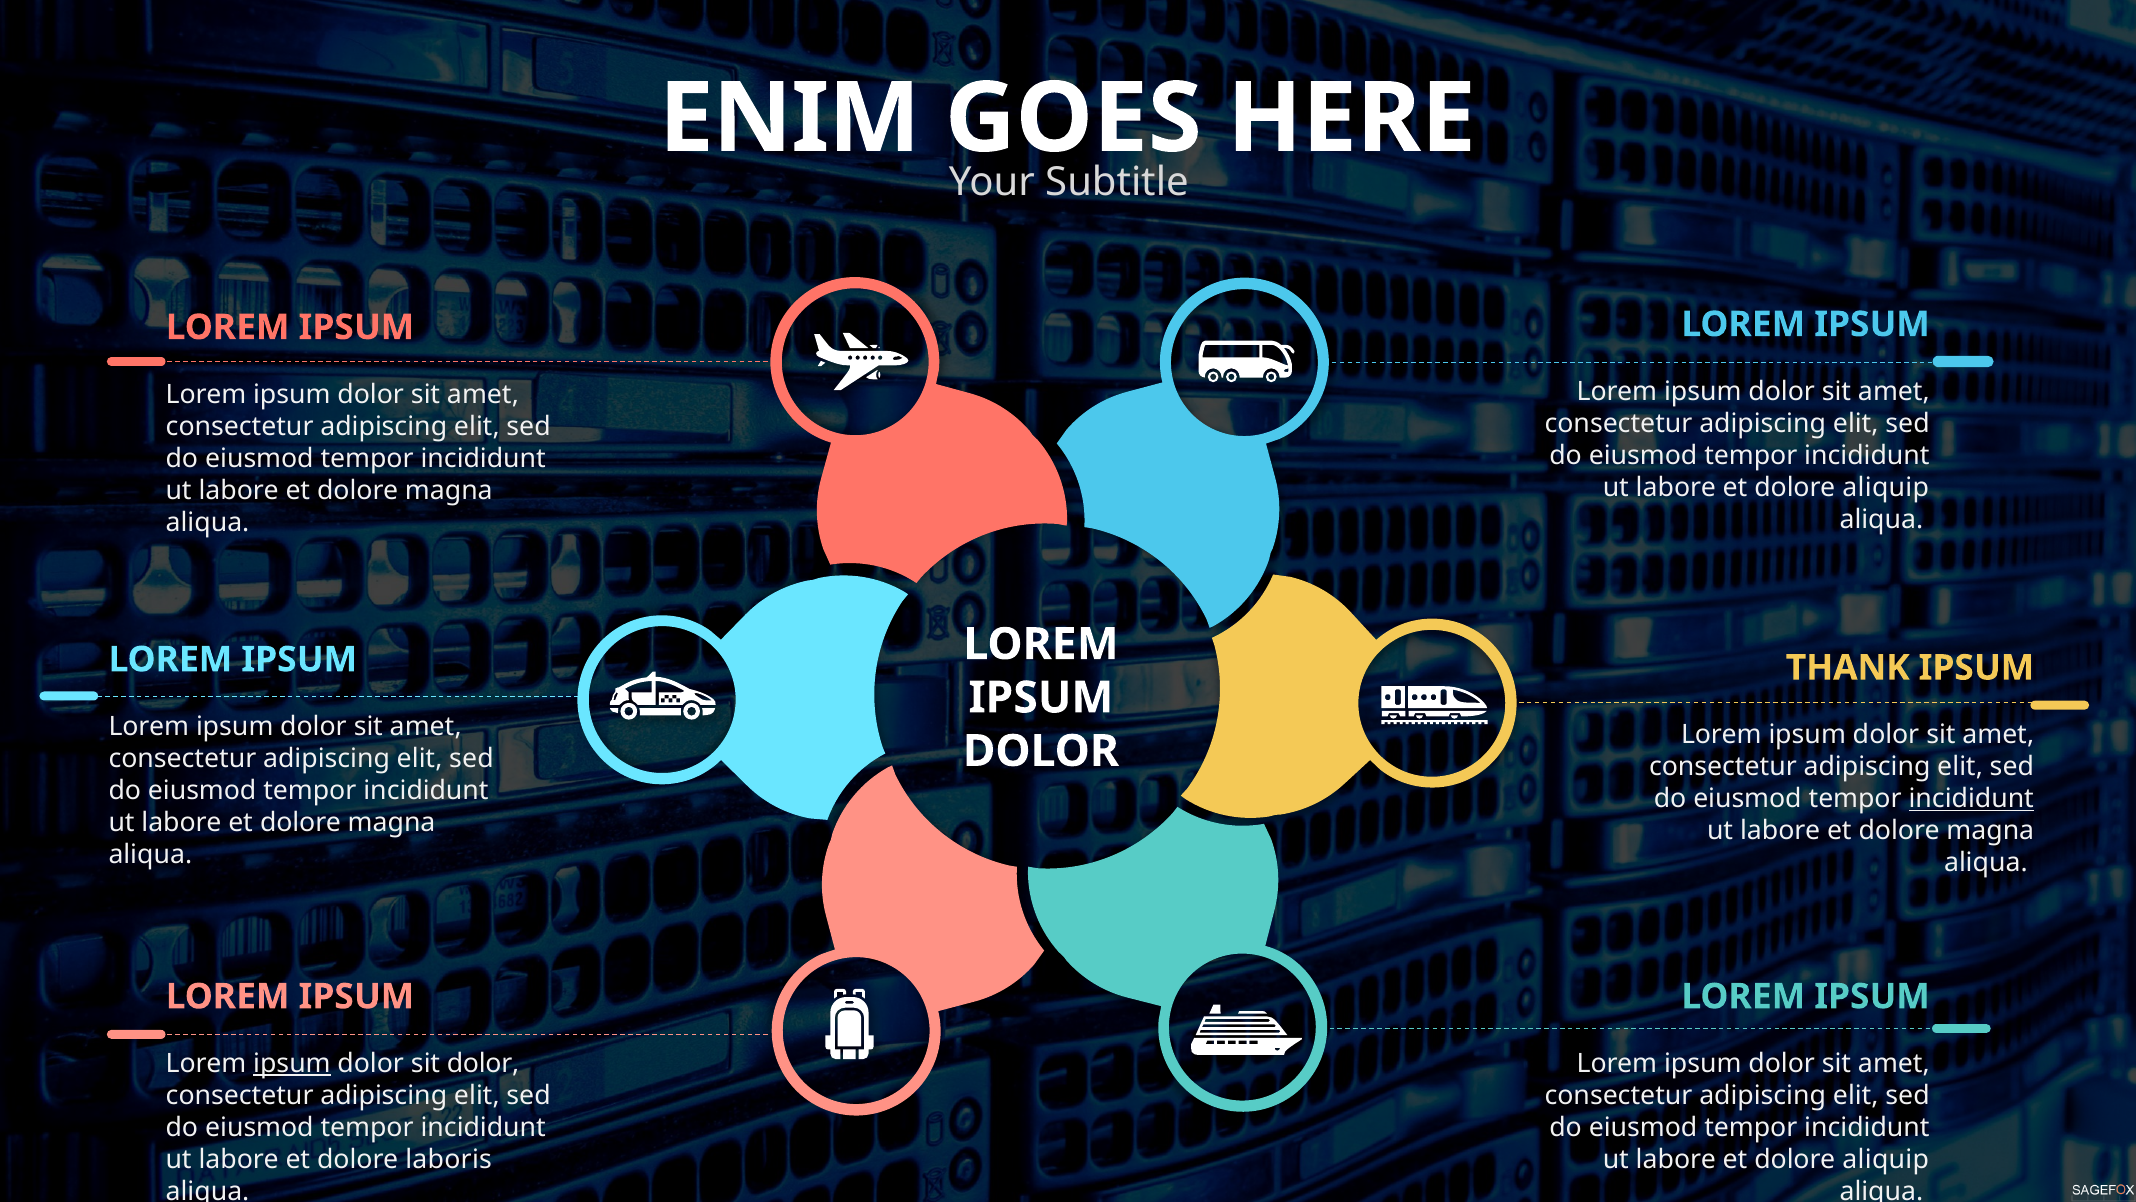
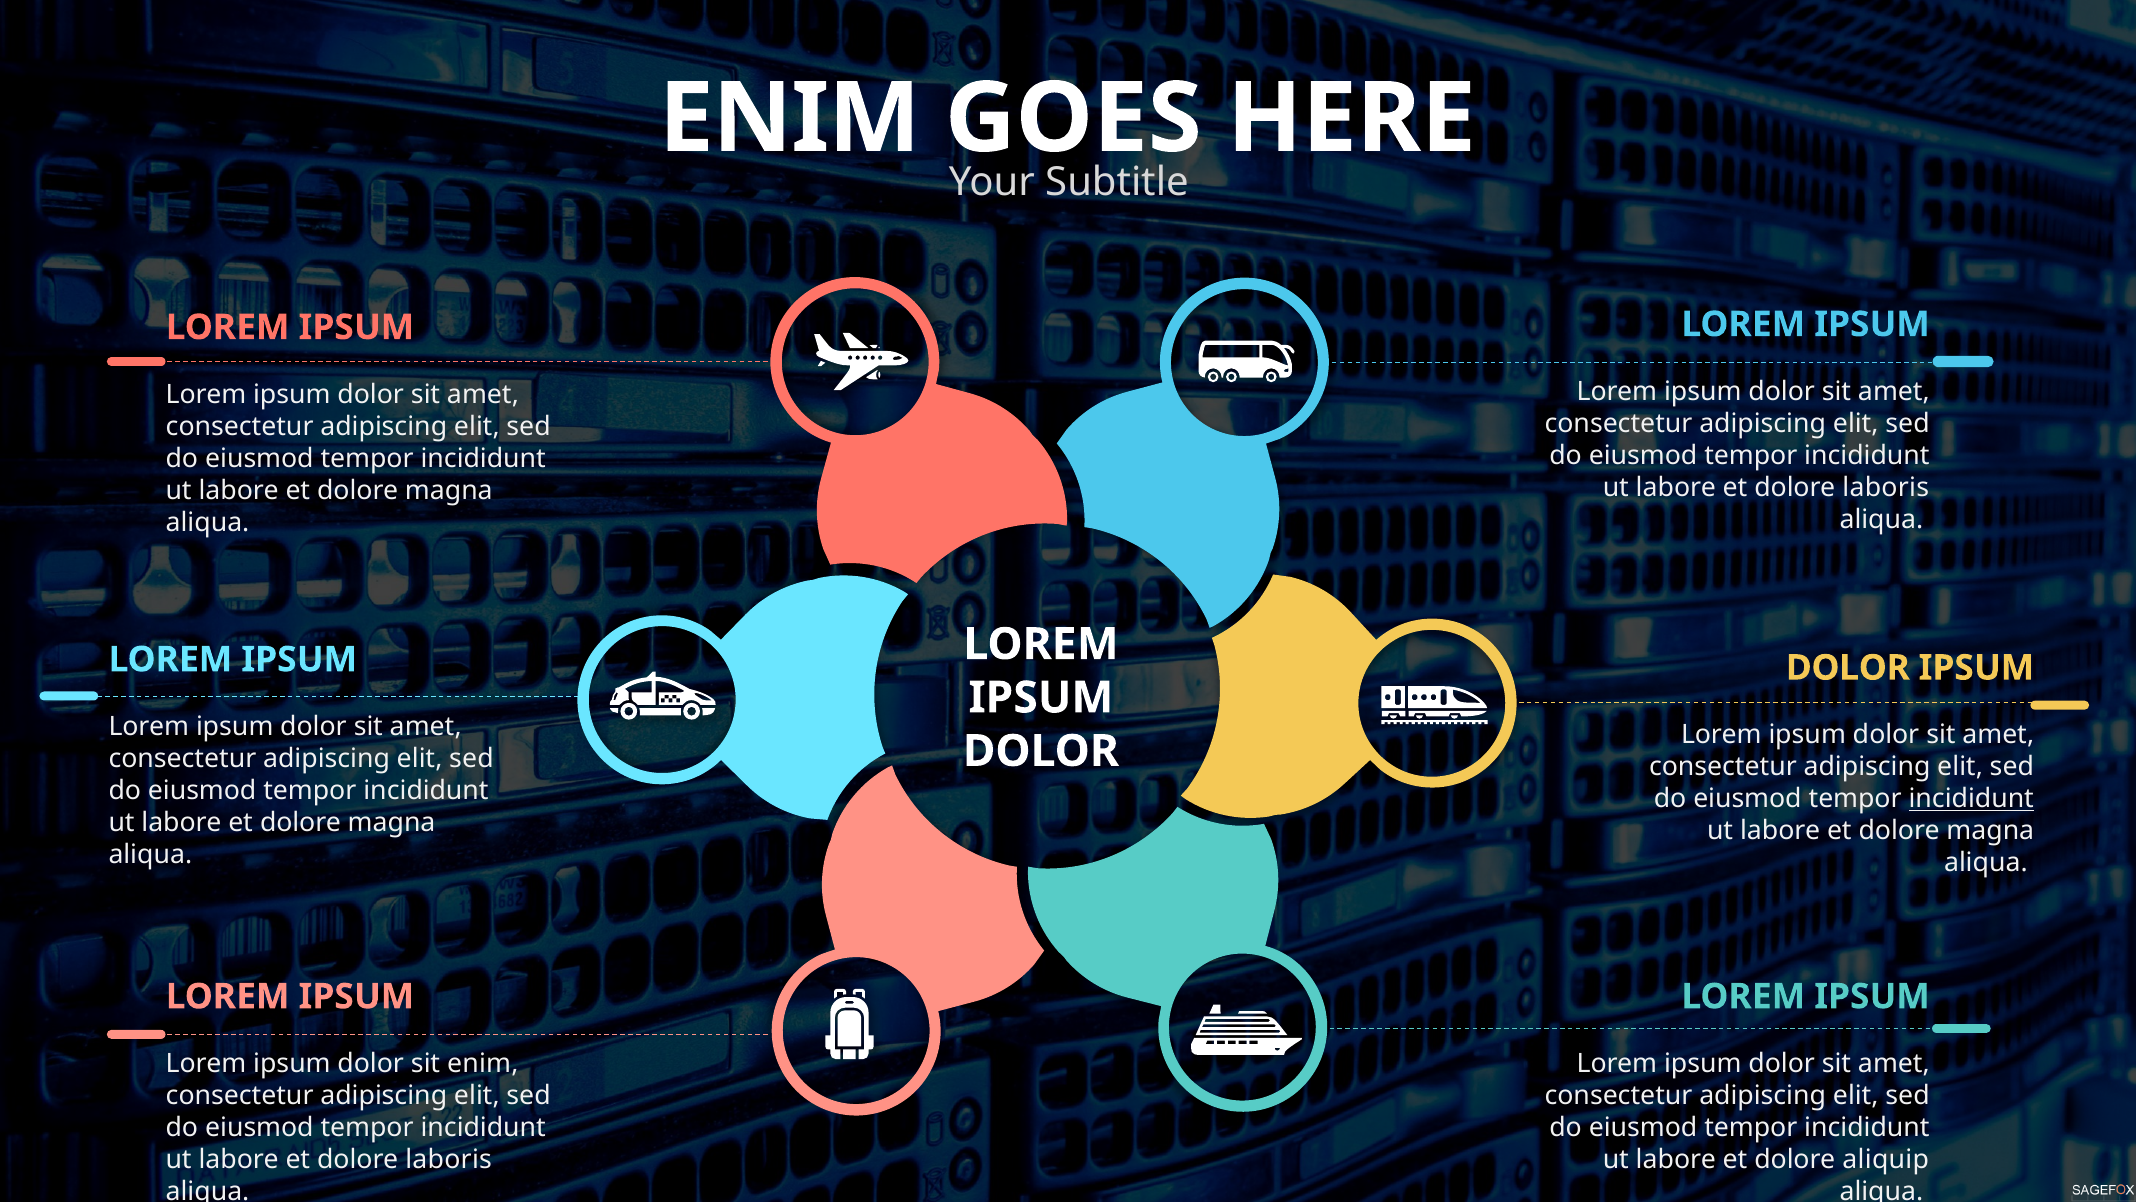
aliquip at (1886, 487): aliquip -> laboris
THANK at (1848, 668): THANK -> DOLOR
ipsum at (292, 1063) underline: present -> none
sit dolor: dolor -> enim
